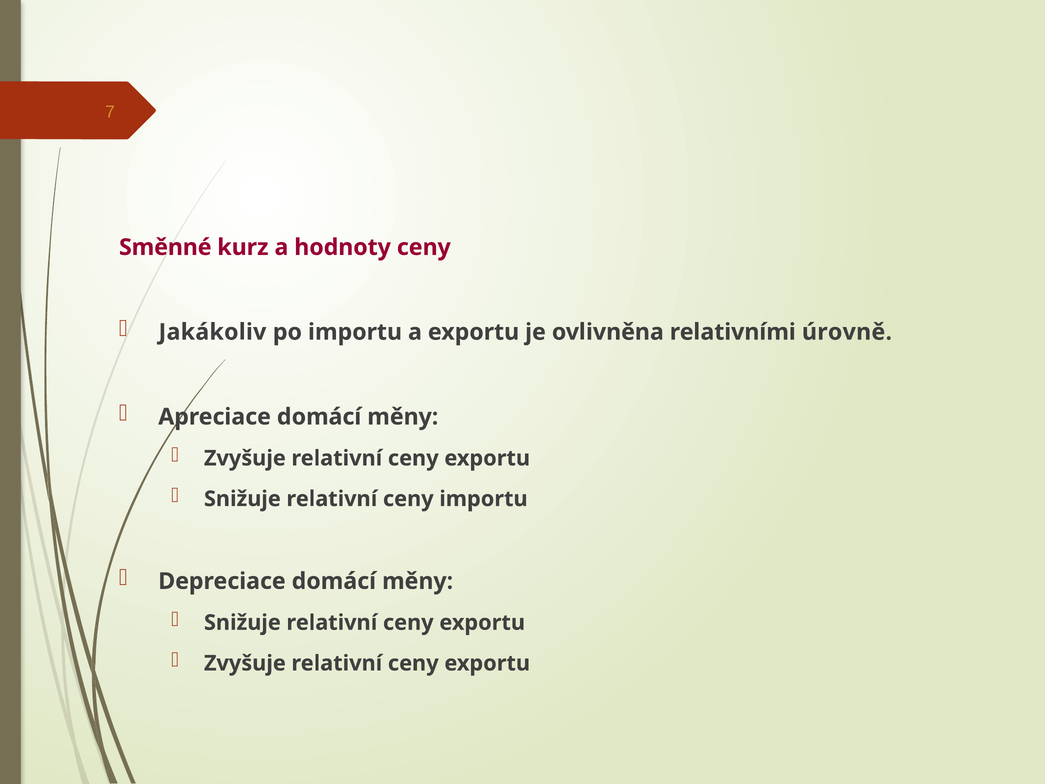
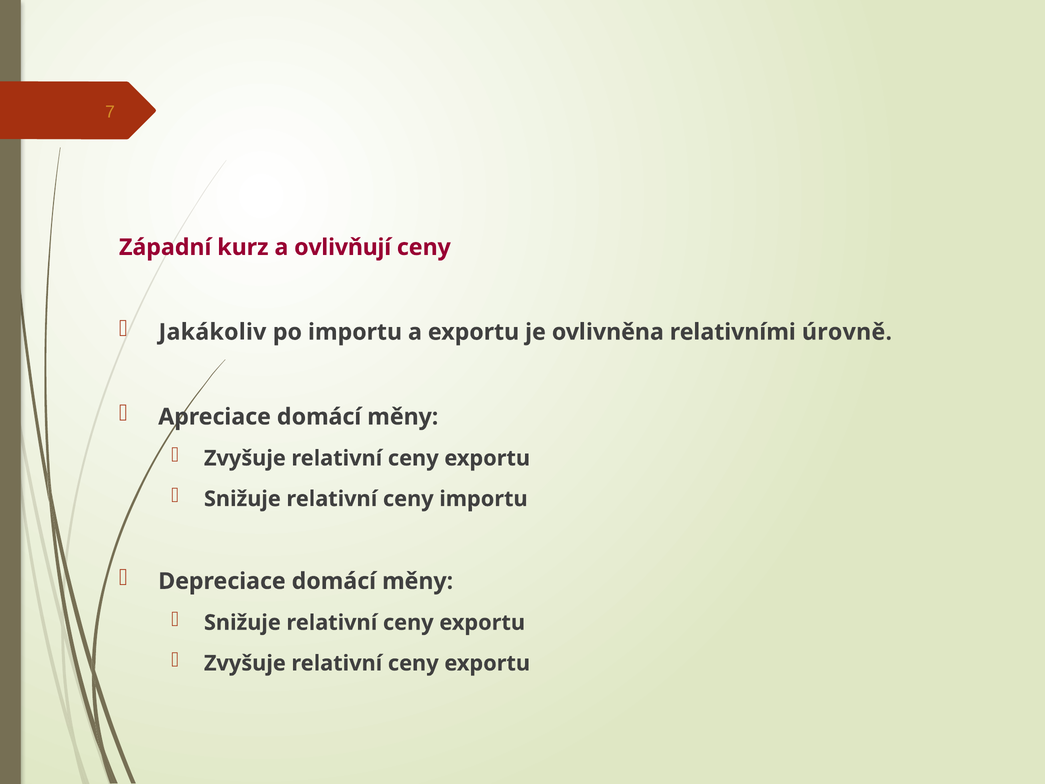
Směnné: Směnné -> Západní
hodnoty: hodnoty -> ovlivňují
